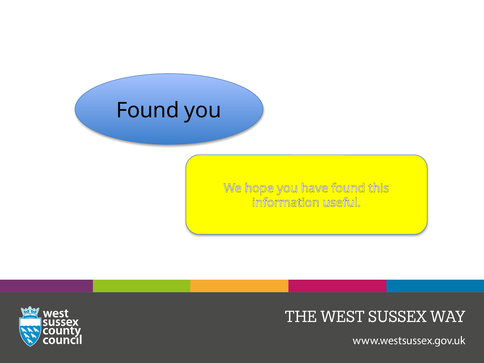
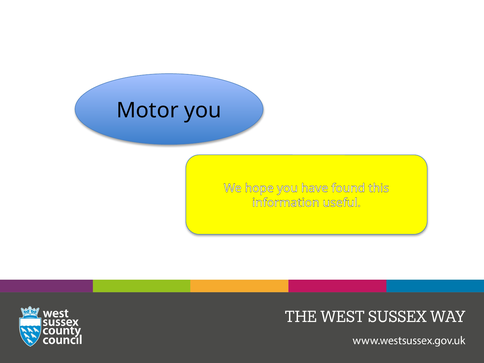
Found at (148, 111): Found -> Motor
